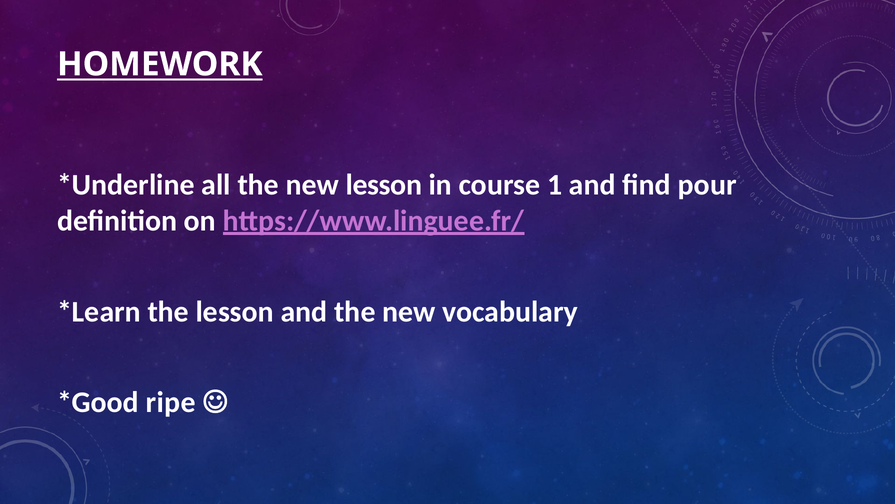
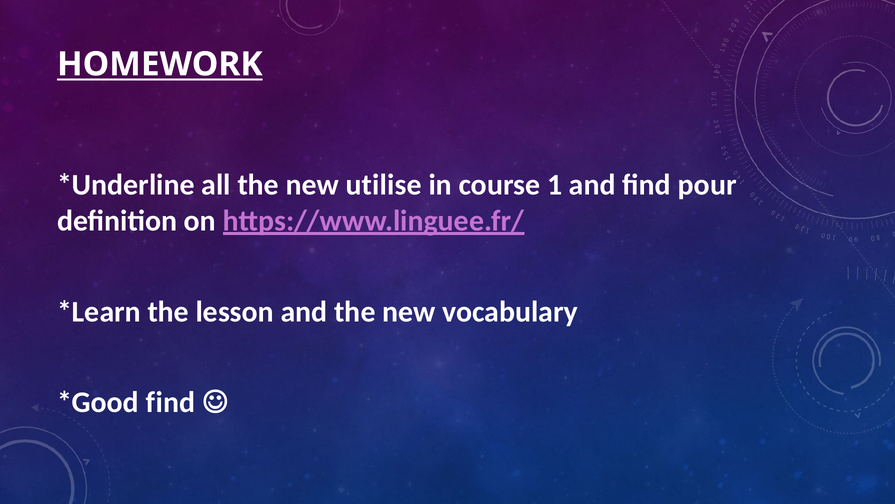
new lesson: lesson -> utilise
ripe at (171, 402): ripe -> find
